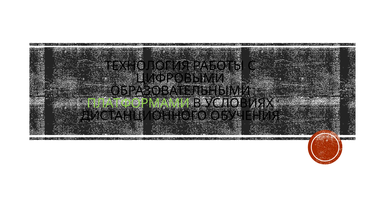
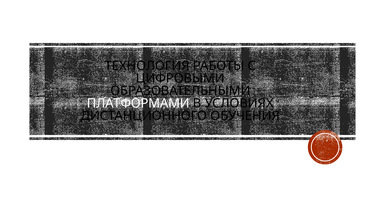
ПЛАТФОРМАМИ colour: light green -> white
